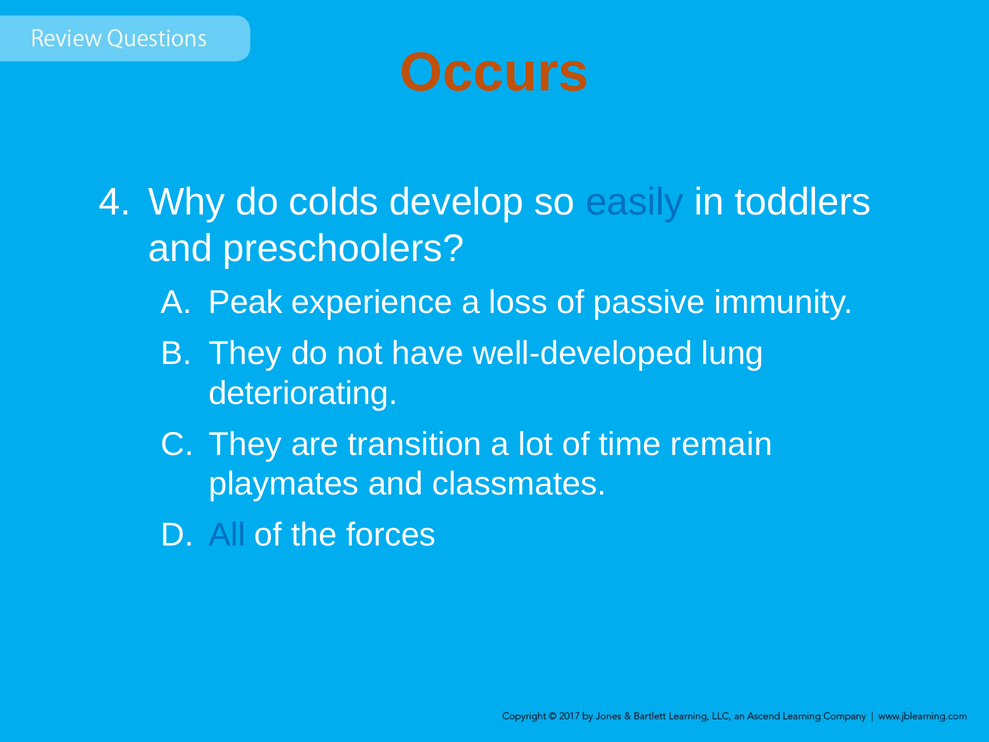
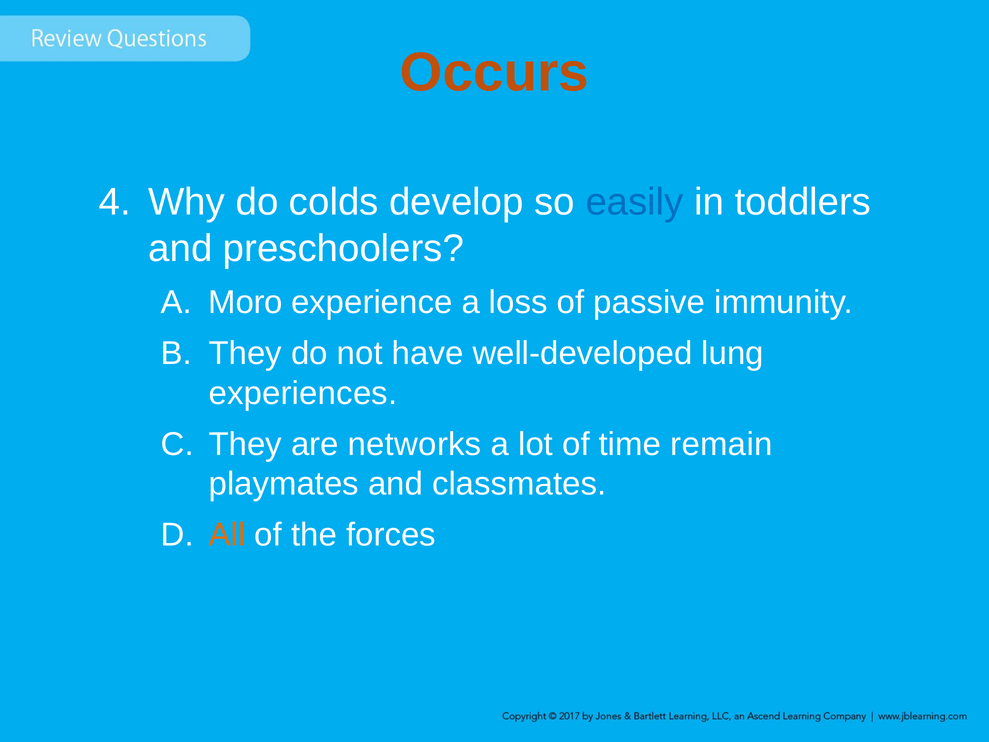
Peak: Peak -> Moro
deteriorating: deteriorating -> experiences
transition: transition -> networks
All colour: blue -> orange
